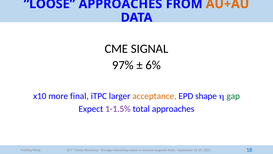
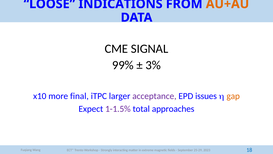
LOOSE APPROACHES: APPROACHES -> INDICATIONS
97%: 97% -> 99%
6%: 6% -> 3%
acceptance colour: orange -> purple
shape: shape -> issues
gap colour: green -> orange
